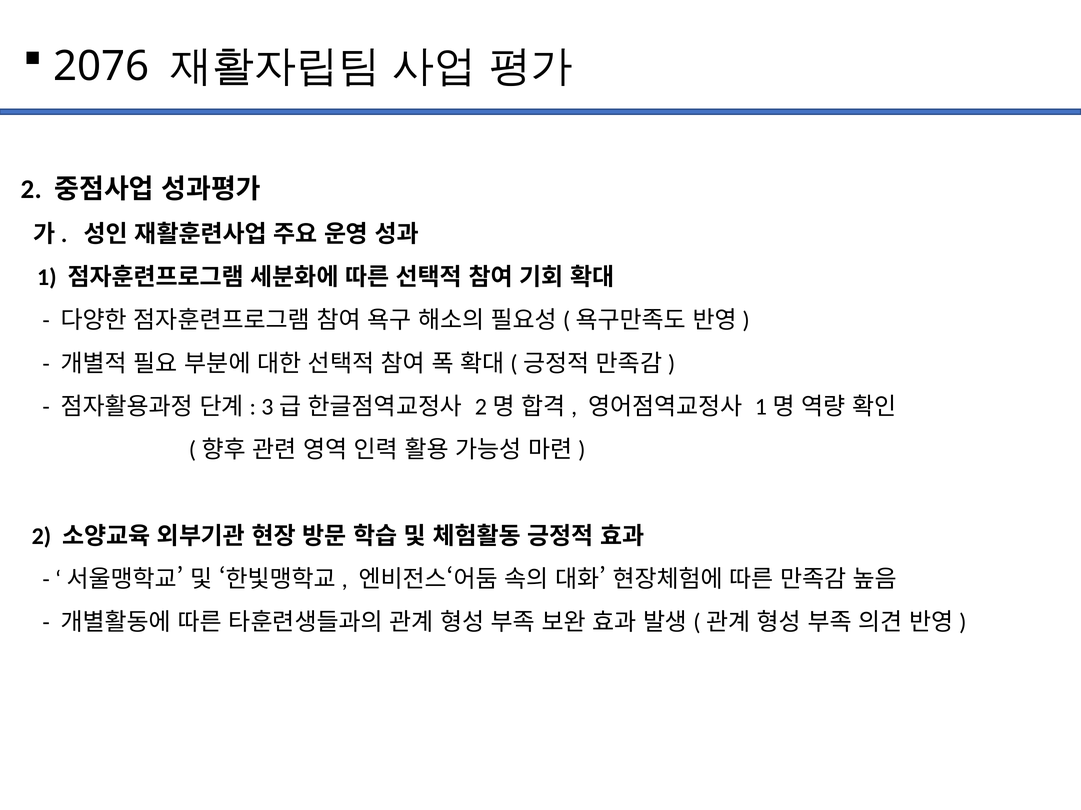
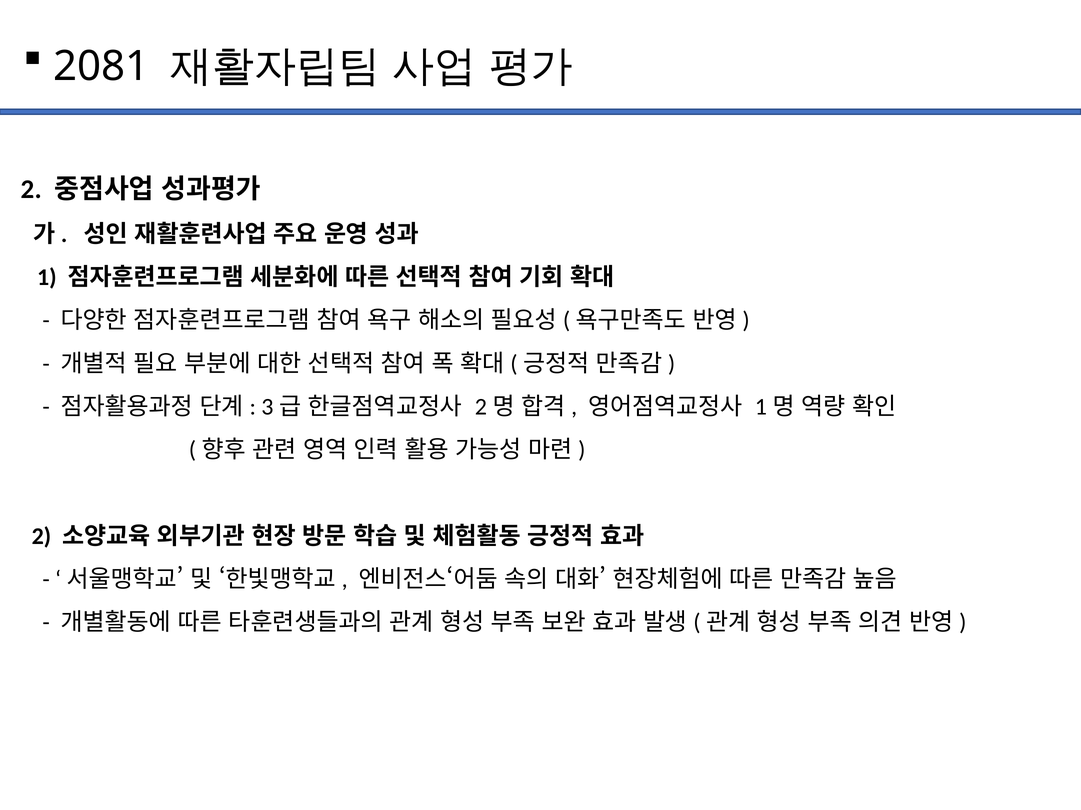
2076: 2076 -> 2081
